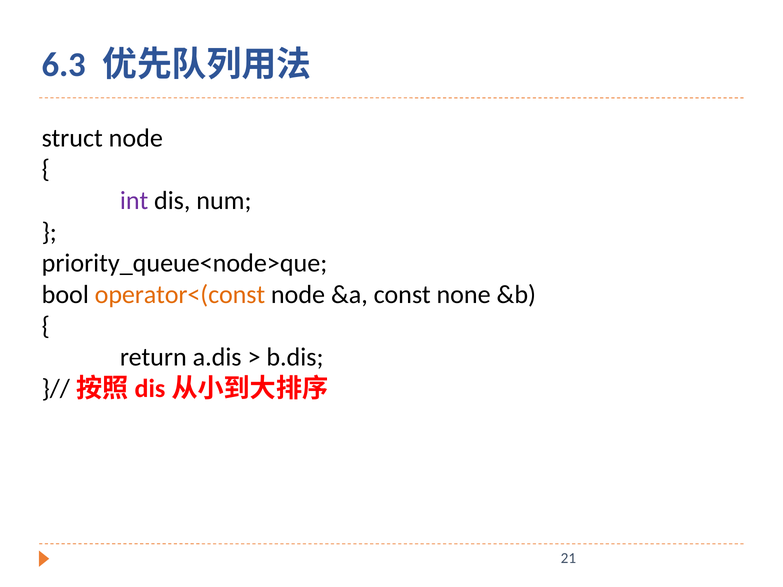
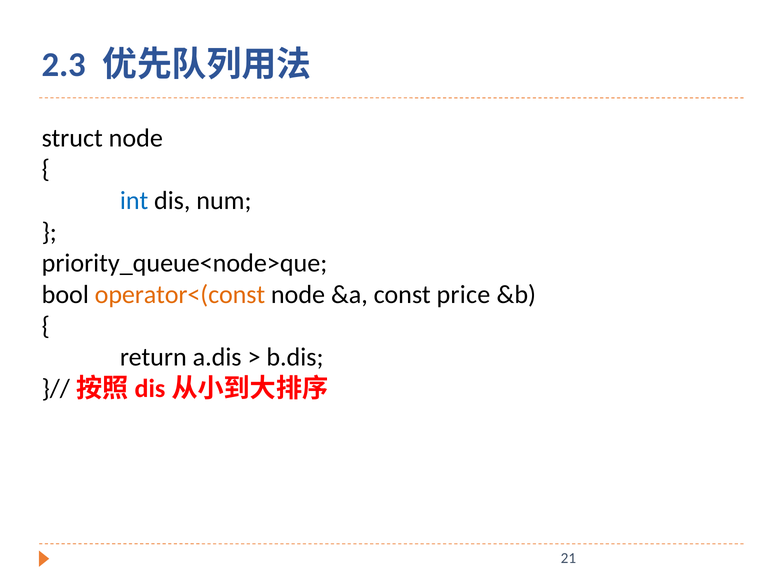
6.3: 6.3 -> 2.3
int colour: purple -> blue
none: none -> price
